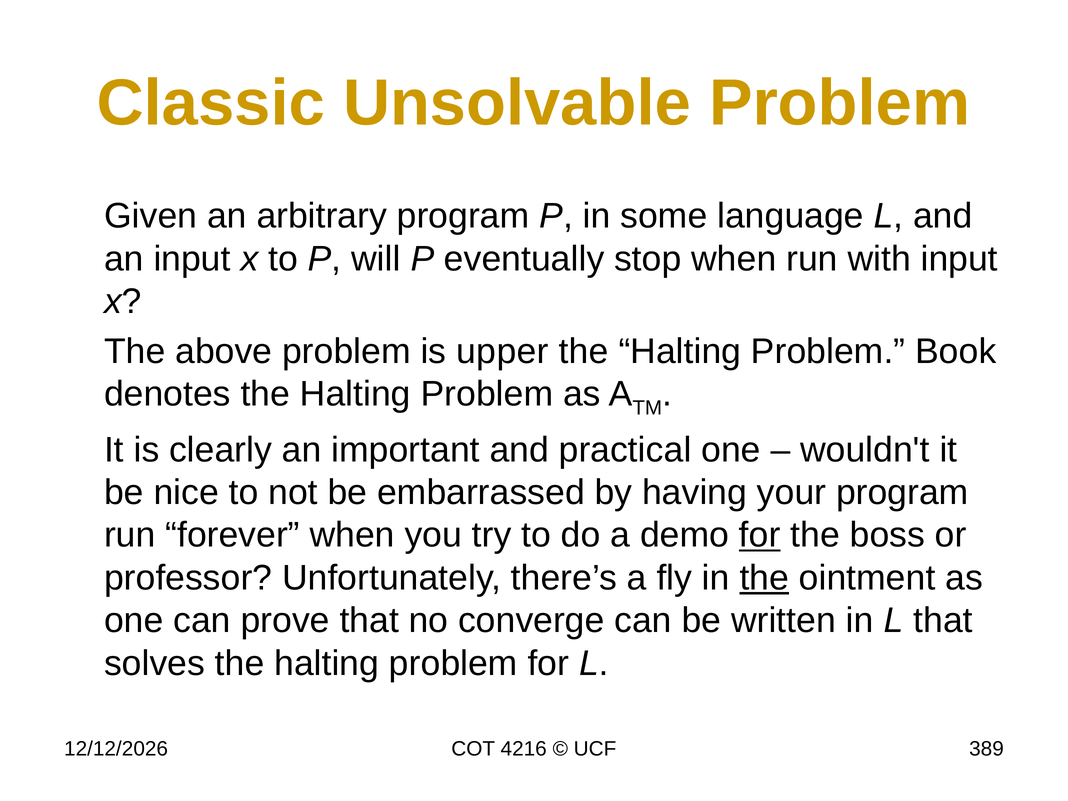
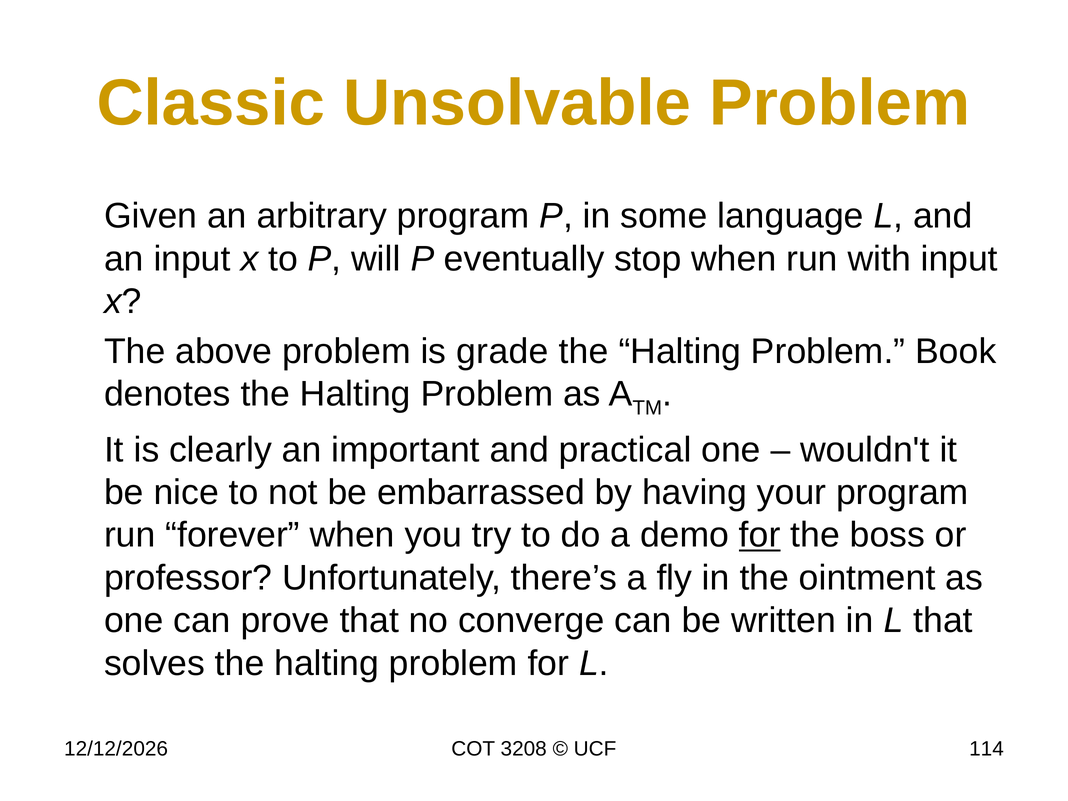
upper: upper -> grade
the at (764, 578) underline: present -> none
4216: 4216 -> 3208
389: 389 -> 114
